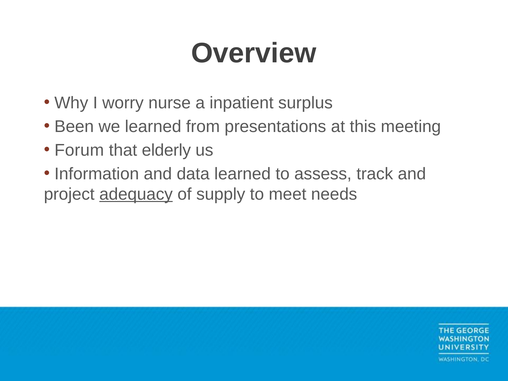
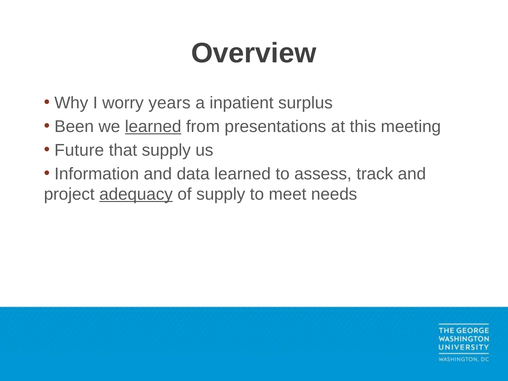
nurse: nurse -> years
learned at (153, 126) underline: none -> present
Forum: Forum -> Future
that elderly: elderly -> supply
